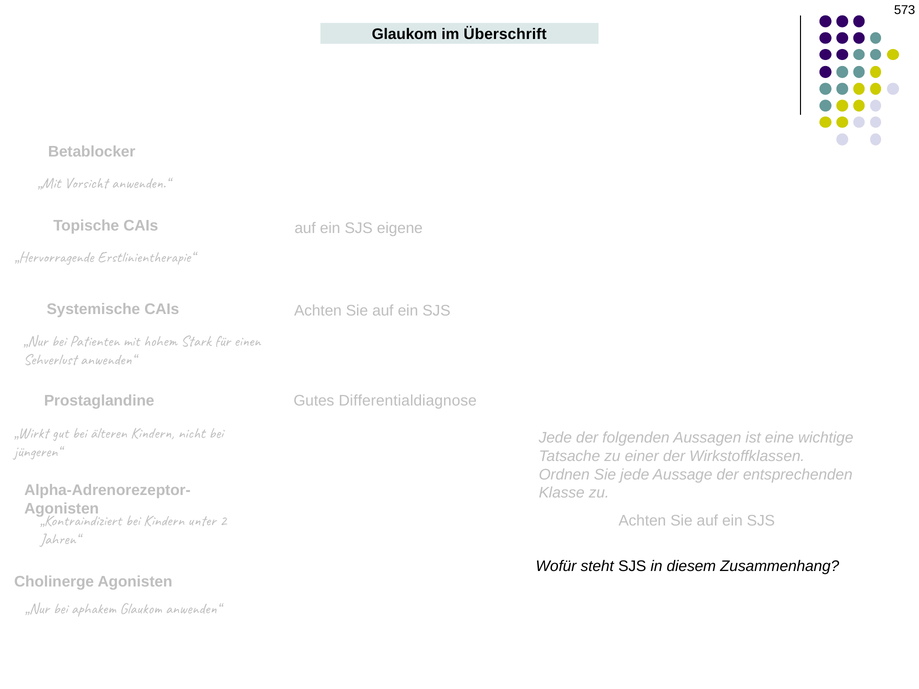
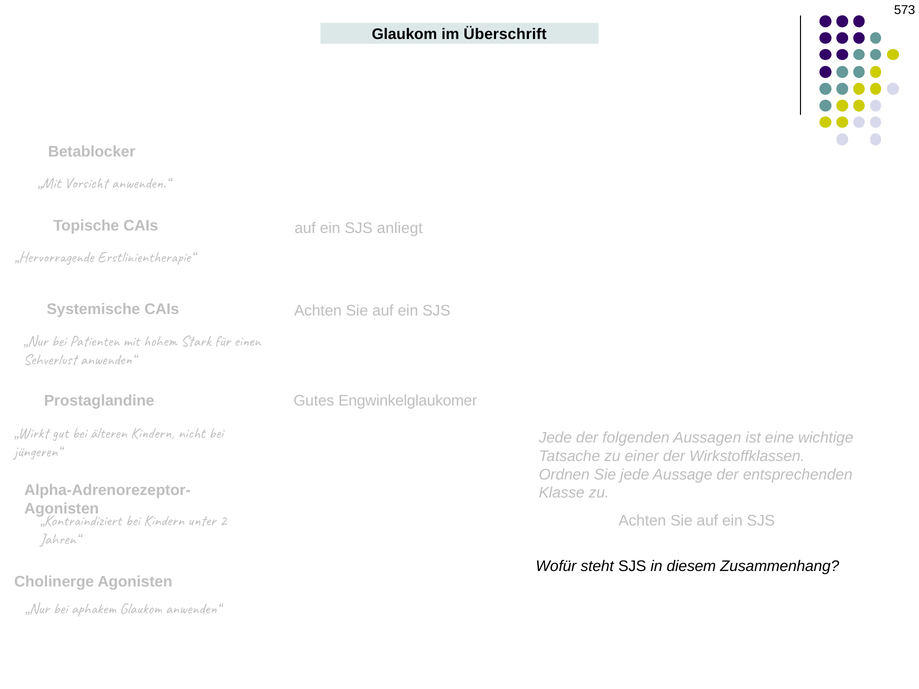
eigene: eigene -> anliegt
Differentialdiagnose: Differentialdiagnose -> Engwinkelglaukomer
